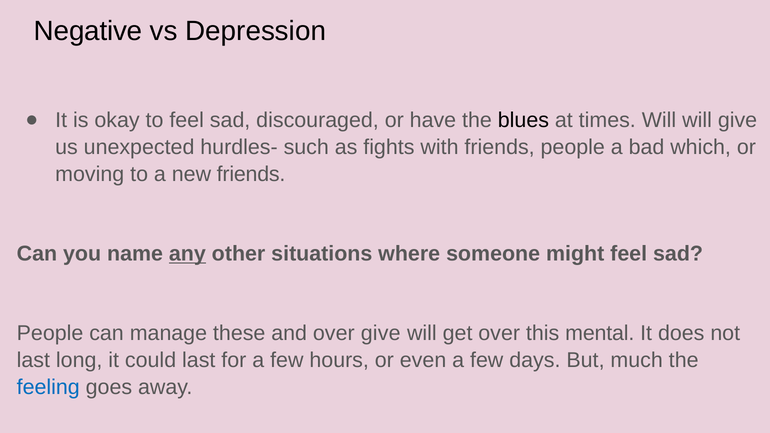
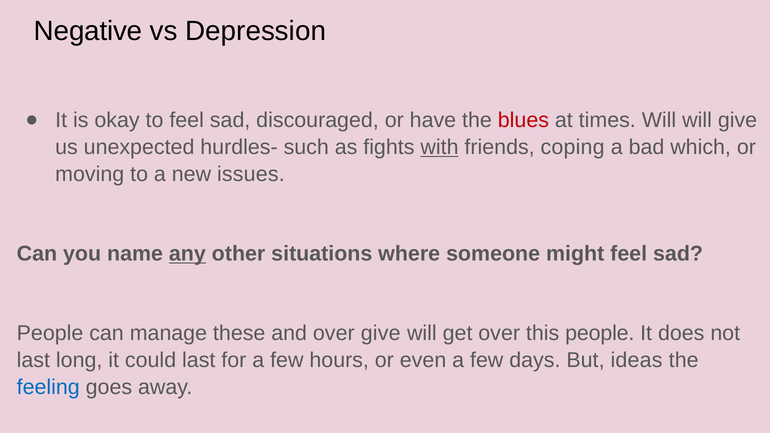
blues colour: black -> red
with underline: none -> present
friends people: people -> coping
new friends: friends -> issues
this mental: mental -> people
much: much -> ideas
